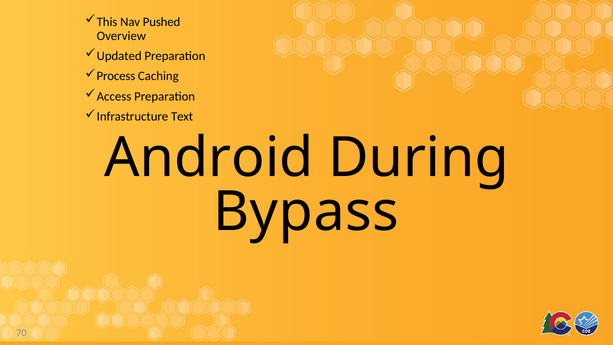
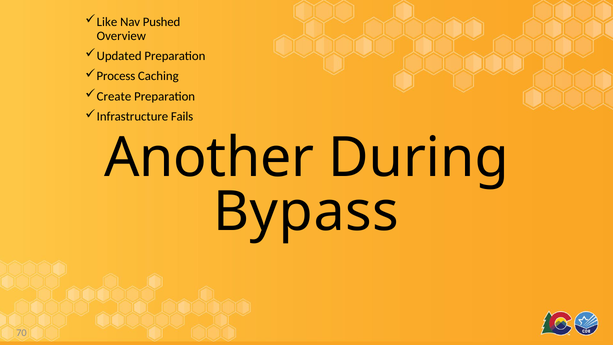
This: This -> Like
Access: Access -> Create
Text: Text -> Fails
Android: Android -> Another
